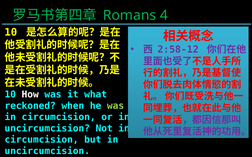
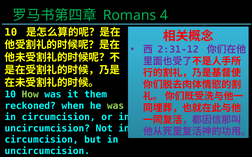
2:58-12: 2:58-12 -> 2:31-12
How colour: white -> light green
what: what -> them
